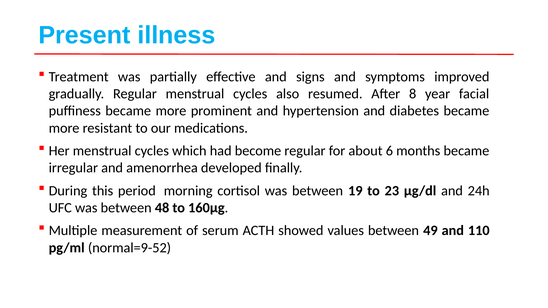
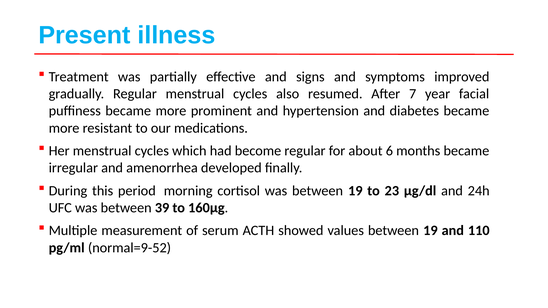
8: 8 -> 7
48: 48 -> 39
values between 49: 49 -> 19
